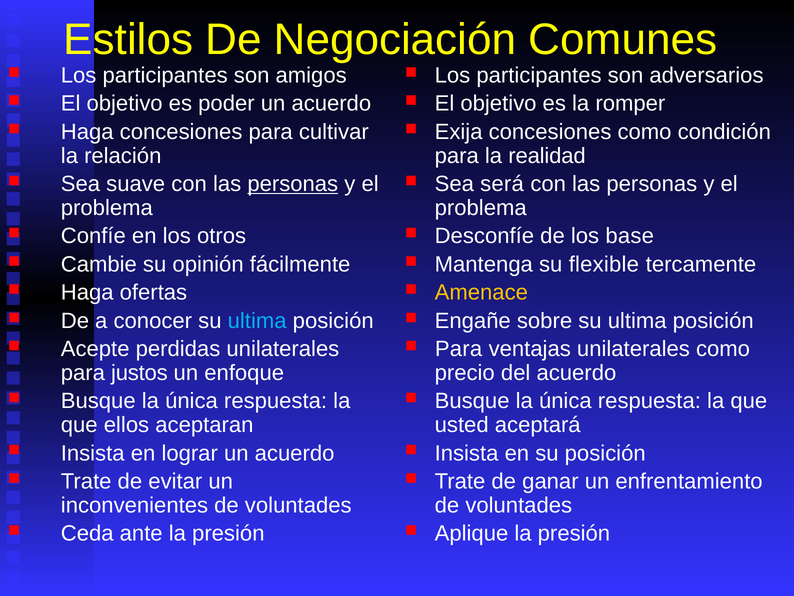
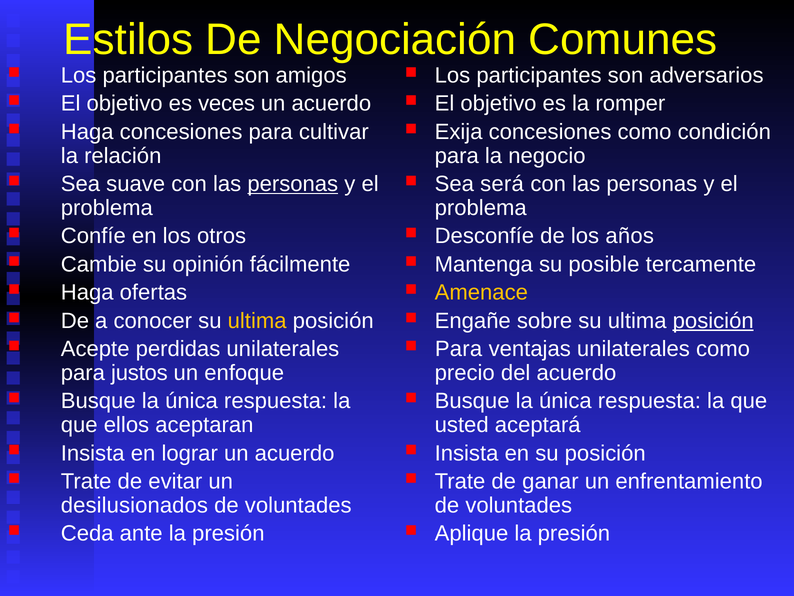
poder: poder -> veces
realidad: realidad -> negocio
base: base -> años
flexible: flexible -> posible
ultima at (257, 321) colour: light blue -> yellow
posición at (713, 321) underline: none -> present
inconvenientes: inconvenientes -> desilusionados
